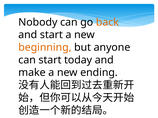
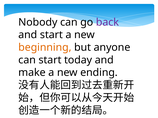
back colour: orange -> purple
